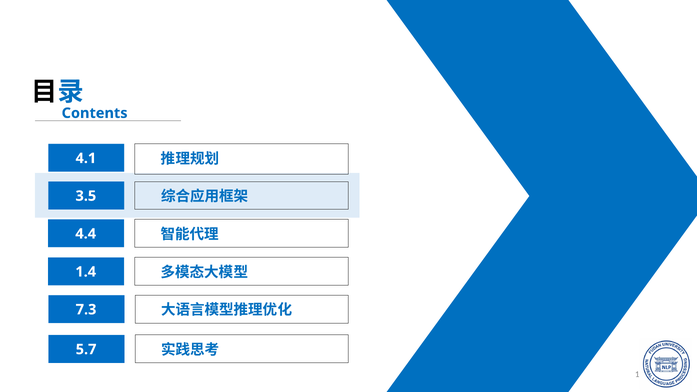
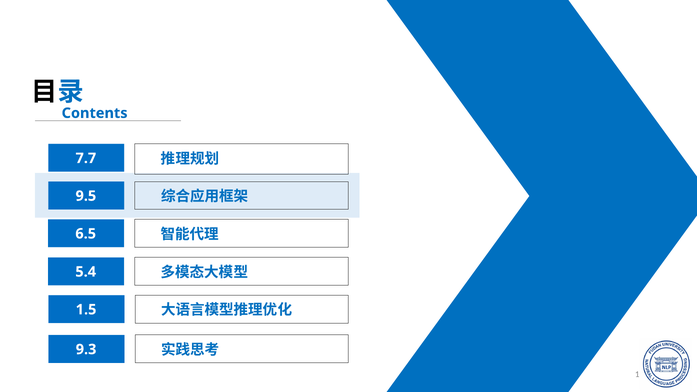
4.1: 4.1 -> 7.7
3.5: 3.5 -> 9.5
4.4: 4.4 -> 6.5
1.4: 1.4 -> 5.4
7.3: 7.3 -> 1.5
5.7: 5.7 -> 9.3
